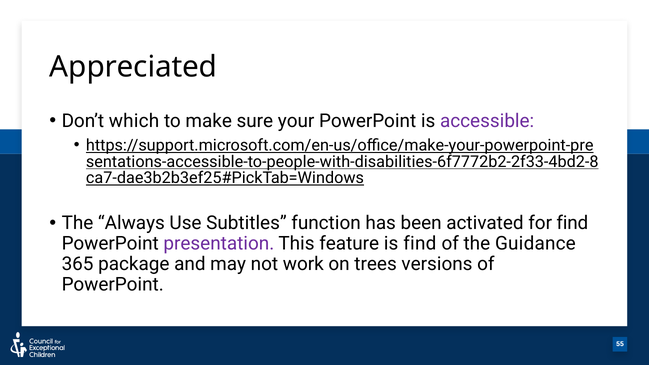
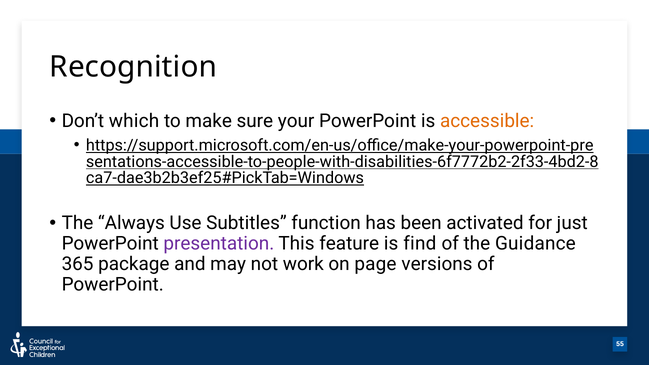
Appreciated: Appreciated -> Recognition
accessible colour: purple -> orange
for find: find -> just
trees: trees -> page
